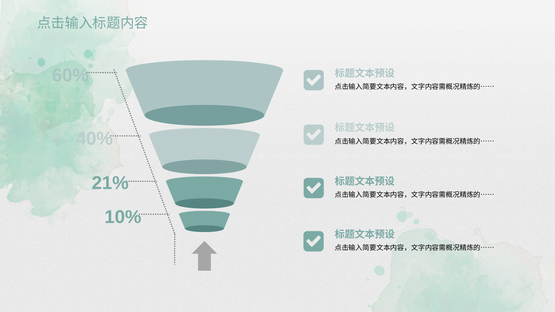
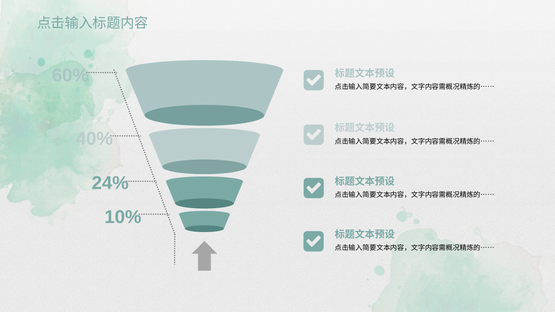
21%: 21% -> 24%
